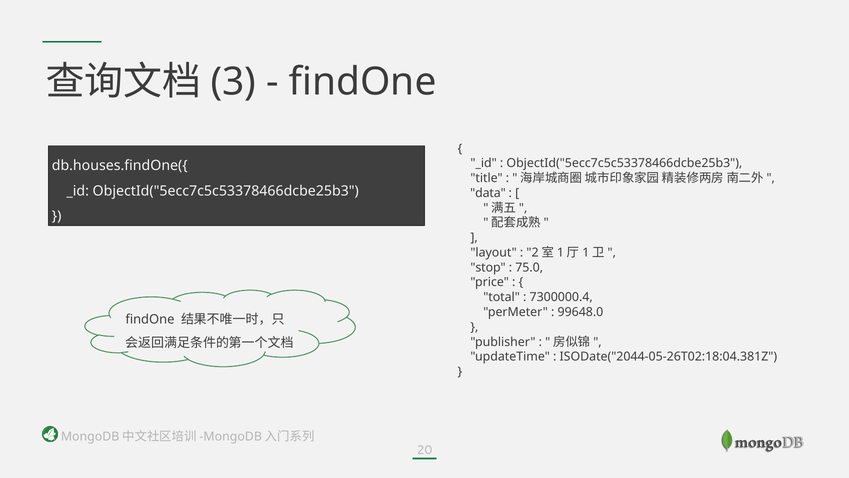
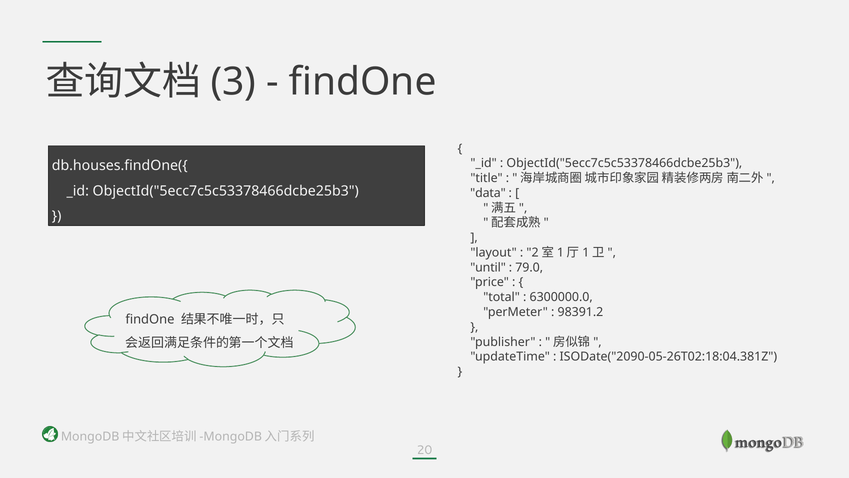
stop: stop -> until
75.0: 75.0 -> 79.0
7300000.4: 7300000.4 -> 6300000.0
99648.0: 99648.0 -> 98391.2
ISODate("2044-05-26T02:18:04.381Z: ISODate("2044-05-26T02:18:04.381Z -> ISODate("2090-05-26T02:18:04.381Z
